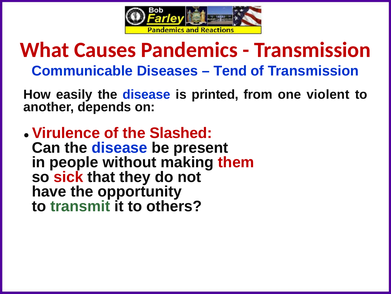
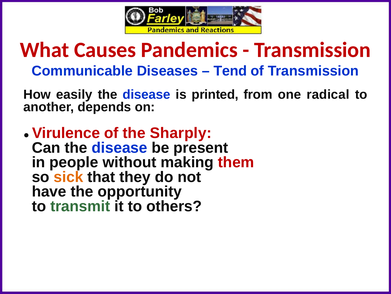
violent: violent -> radical
Slashed: Slashed -> Sharply
sick colour: red -> orange
